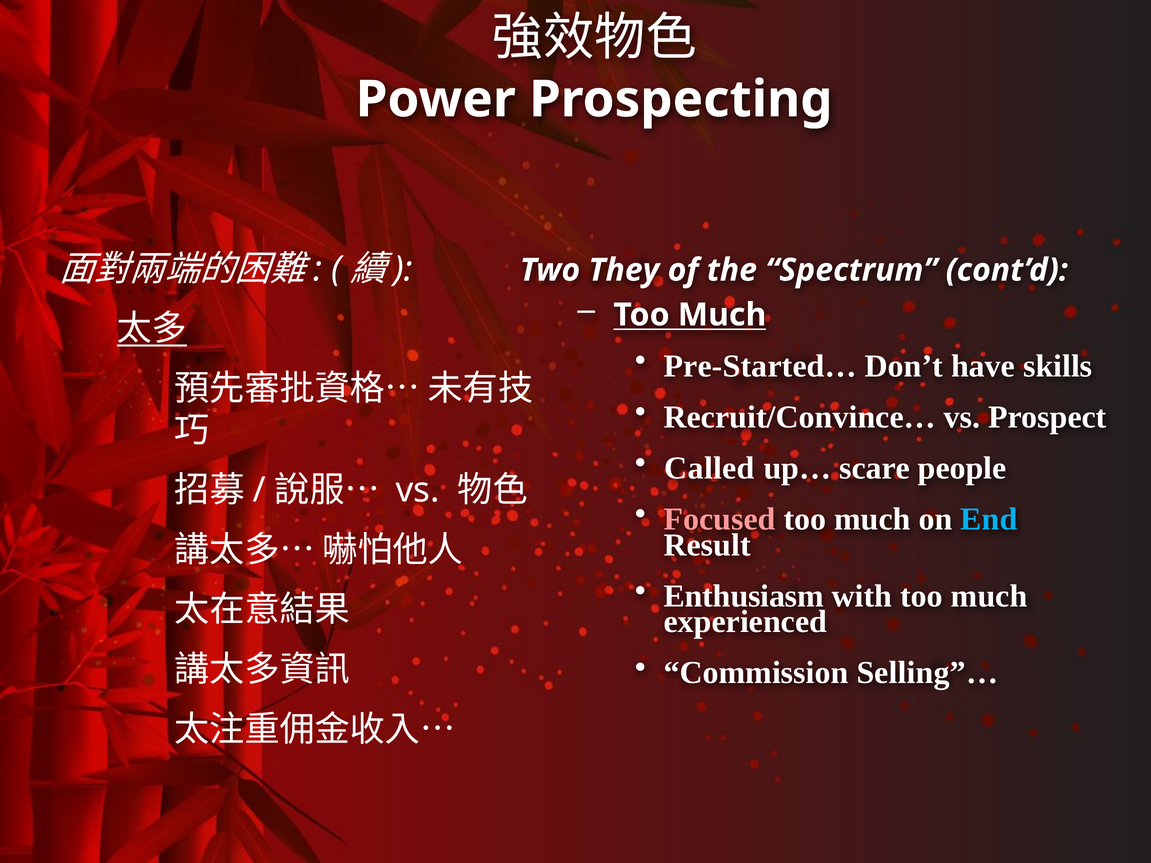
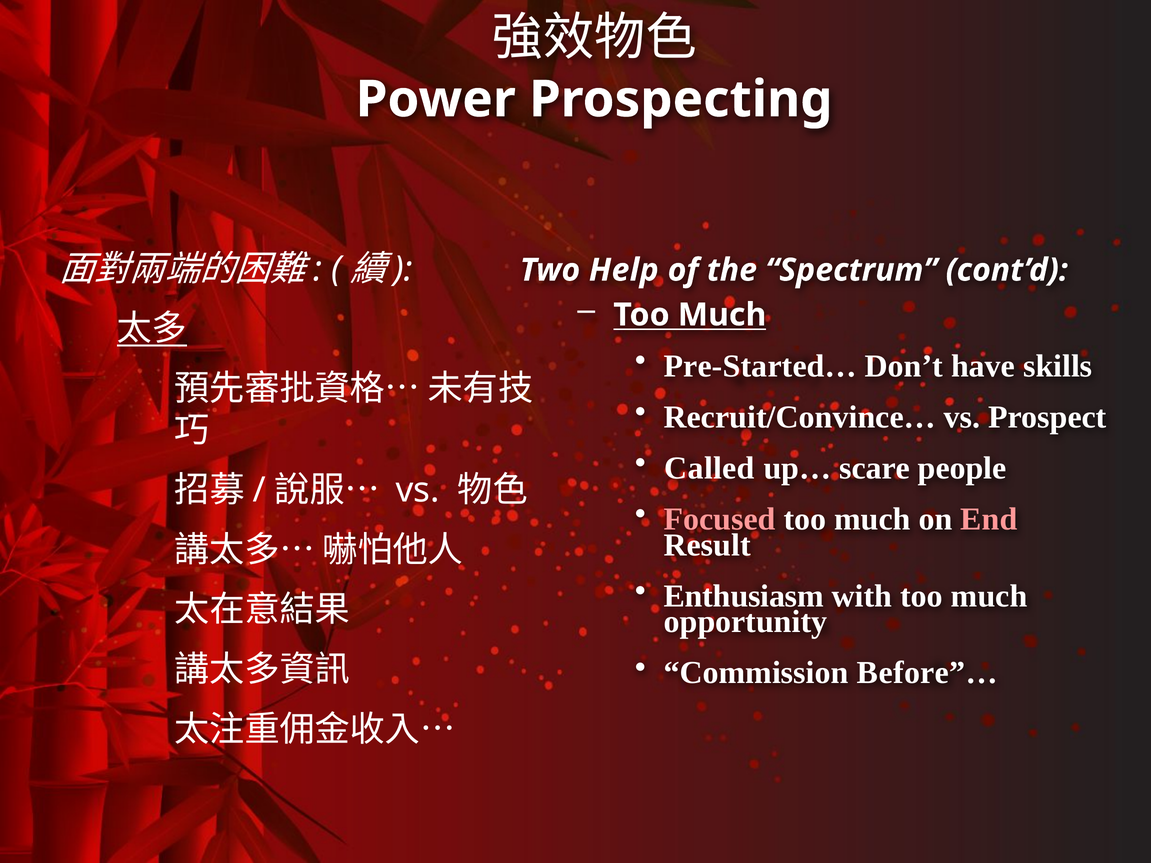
They: They -> Help
End colour: light blue -> pink
experienced: experienced -> opportunity
Selling”…: Selling”… -> Before”…
